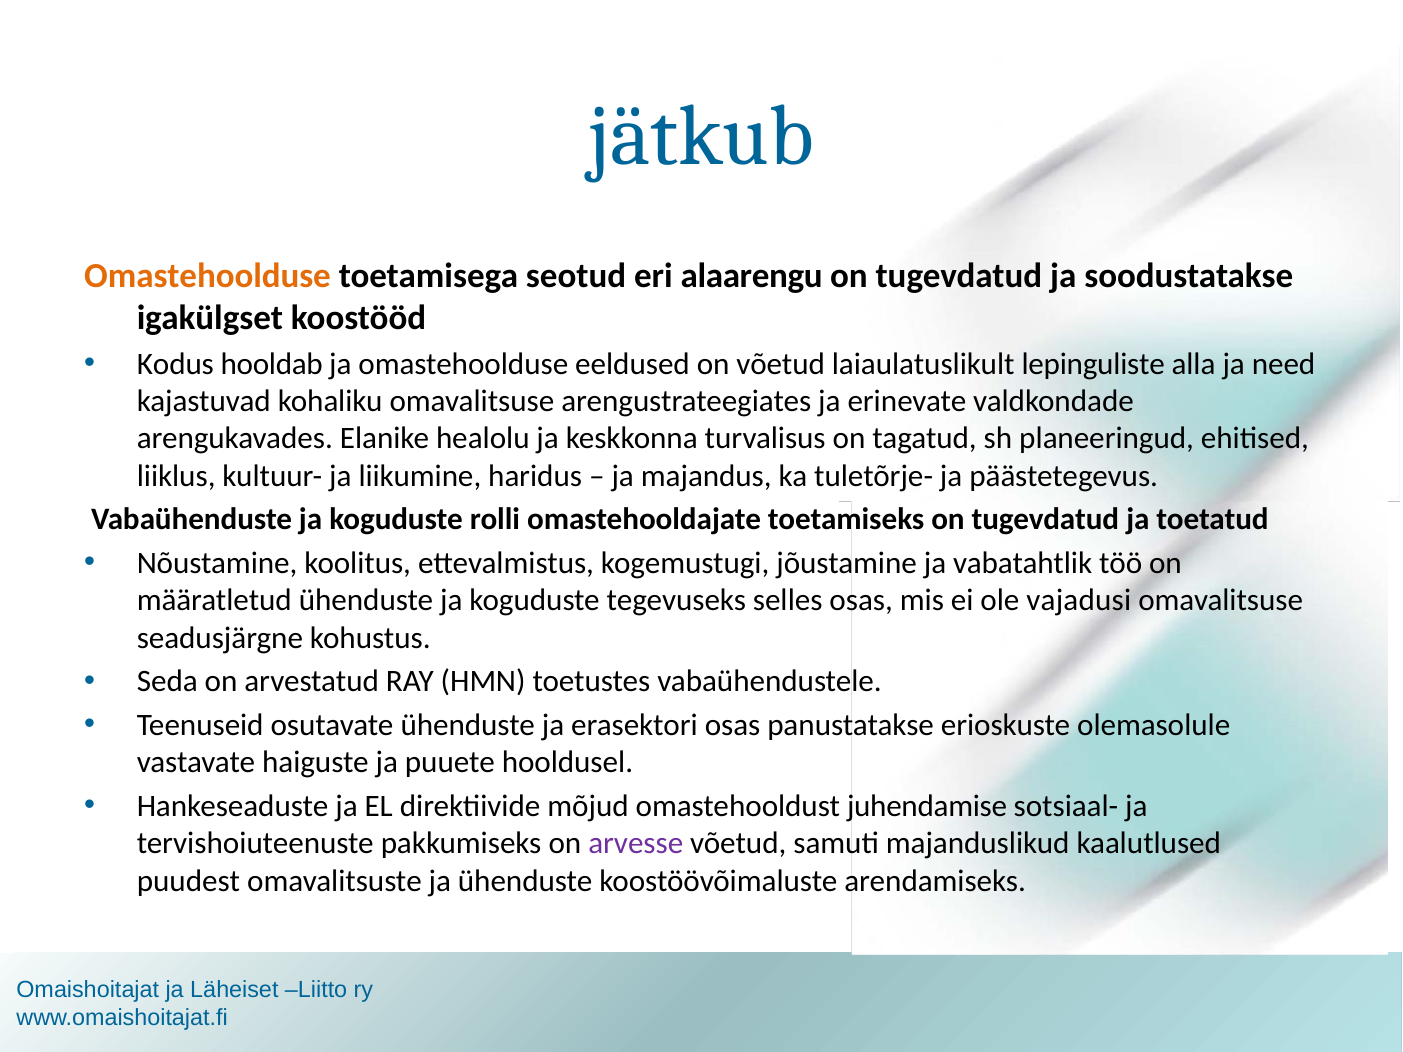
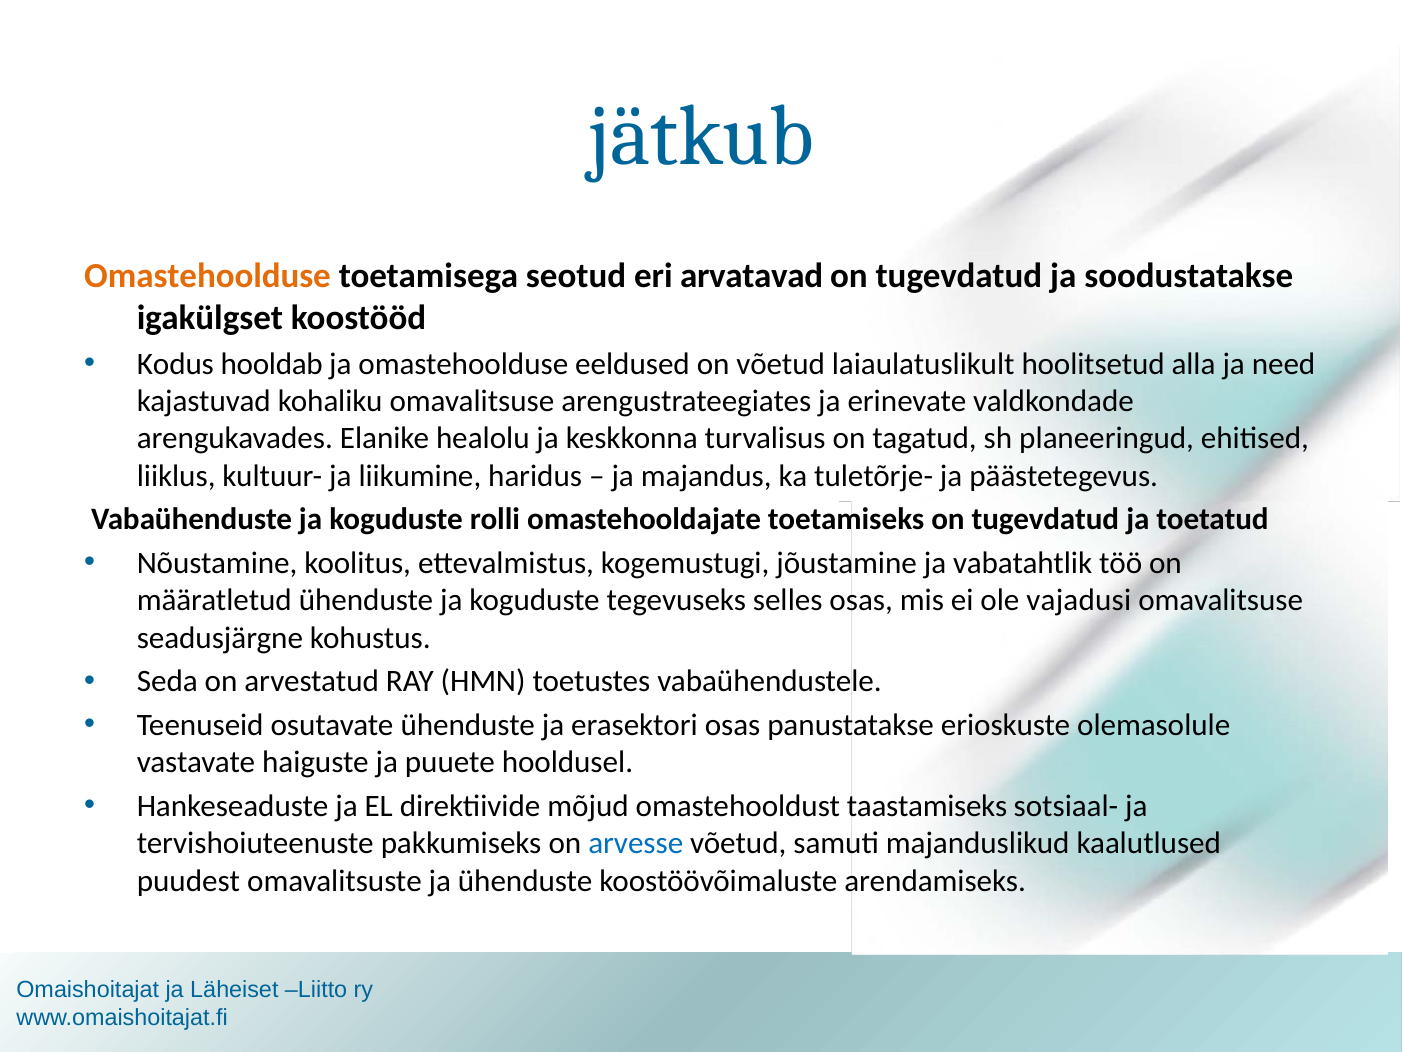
alaarengu: alaarengu -> arvatavad
lepinguliste: lepinguliste -> hoolitsetud
juhendamise: juhendamise -> taastamiseks
arvesse colour: purple -> blue
